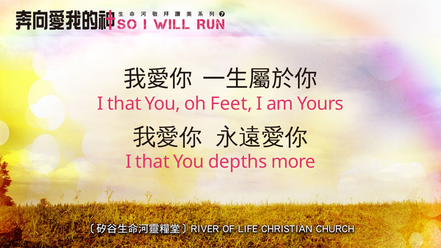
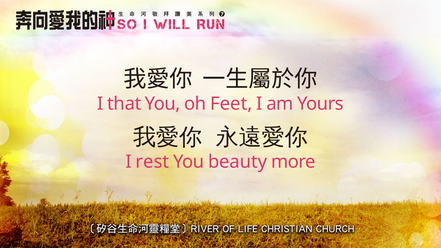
that at (153, 162): that -> rest
depths: depths -> beauty
